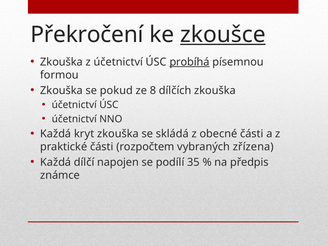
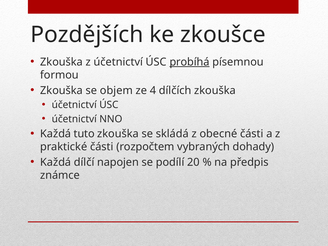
Překročení: Překročení -> Pozdějších
zkoušce underline: present -> none
pokud: pokud -> objem
8: 8 -> 4
kryt: kryt -> tuto
zřízena: zřízena -> dohady
35: 35 -> 20
